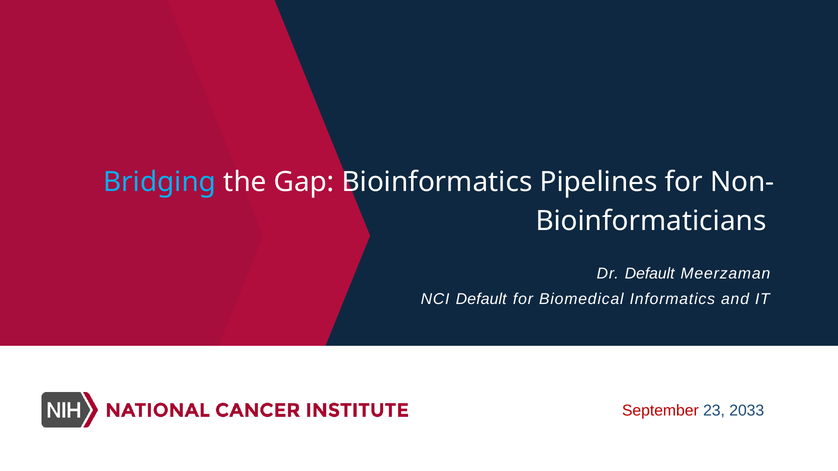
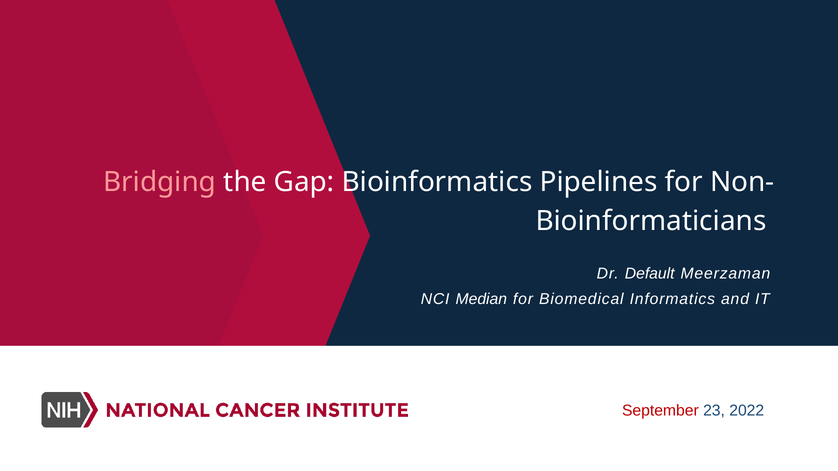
Bridging colour: light blue -> pink
NCI Default: Default -> Median
2033: 2033 -> 2022
